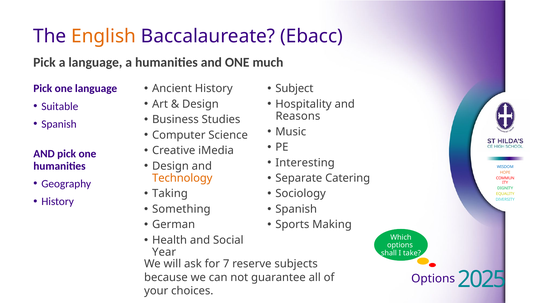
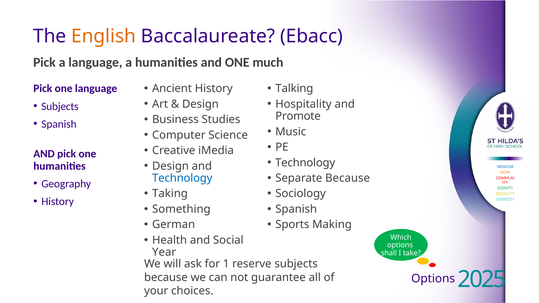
Subject: Subject -> Talking
Suitable at (60, 106): Suitable -> Subjects
Reasons: Reasons -> Promote
Interesting at (305, 163): Interesting -> Technology
Separate Catering: Catering -> Because
Technology at (182, 178) colour: orange -> blue
7: 7 -> 1
